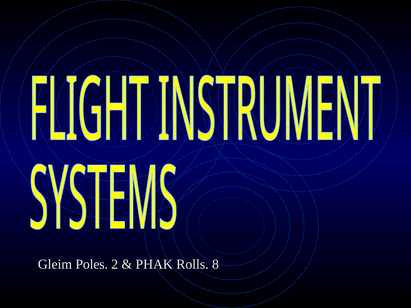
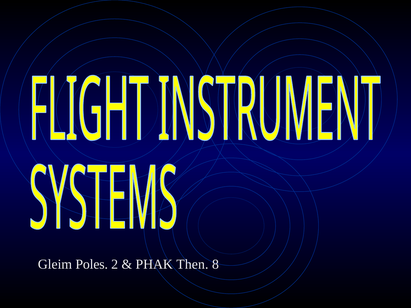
Rolls: Rolls -> Then
